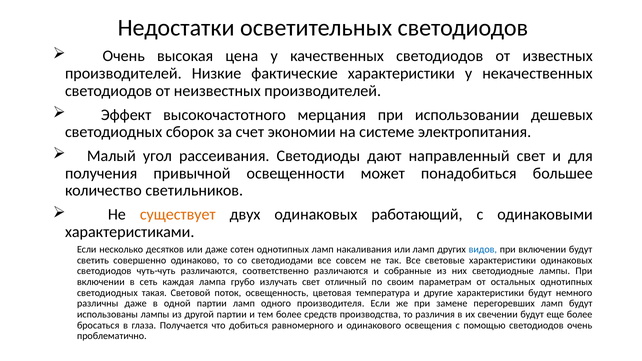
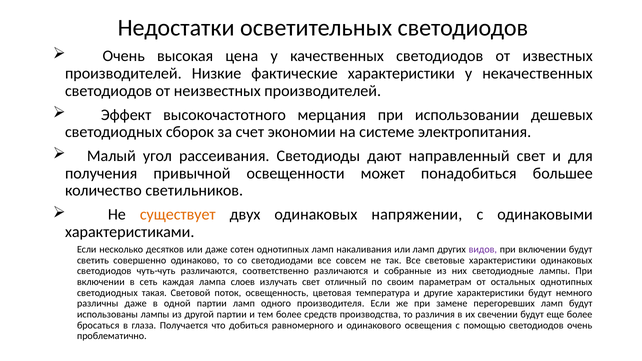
работающий: работающий -> напряжении
видов colour: blue -> purple
грубо: грубо -> слоев
